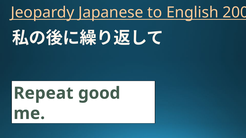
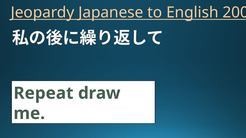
good: good -> draw
